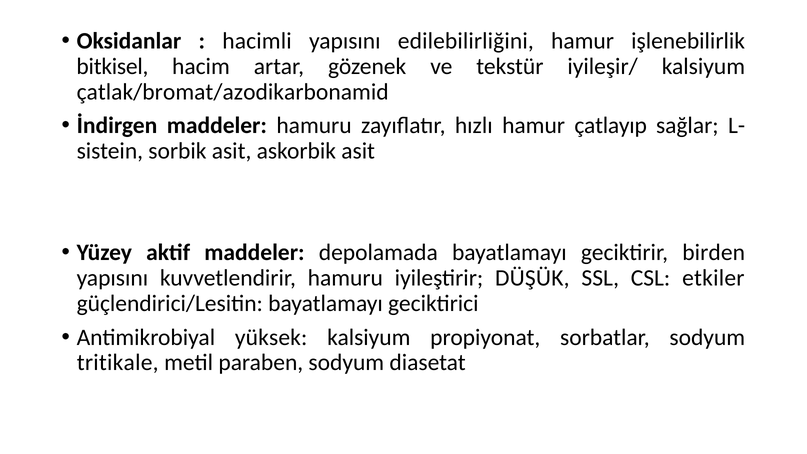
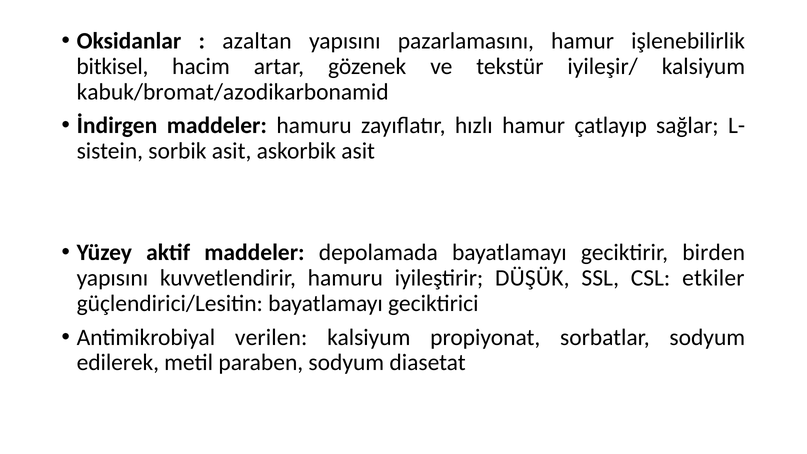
hacimli: hacimli -> azaltan
edilebilirliğini: edilebilirliğini -> pazarlamasını
çatlak/bromat/azodikarbonamid: çatlak/bromat/azodikarbonamid -> kabuk/bromat/azodikarbonamid
yüksek: yüksek -> verilen
tritikale: tritikale -> edilerek
